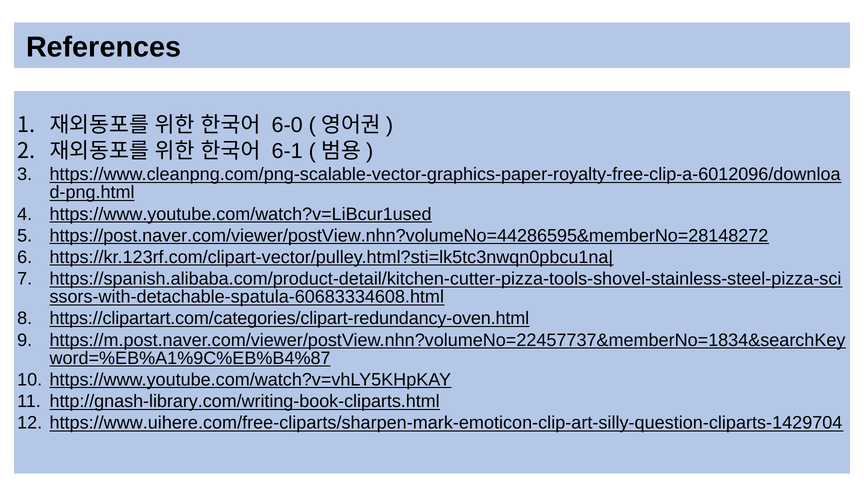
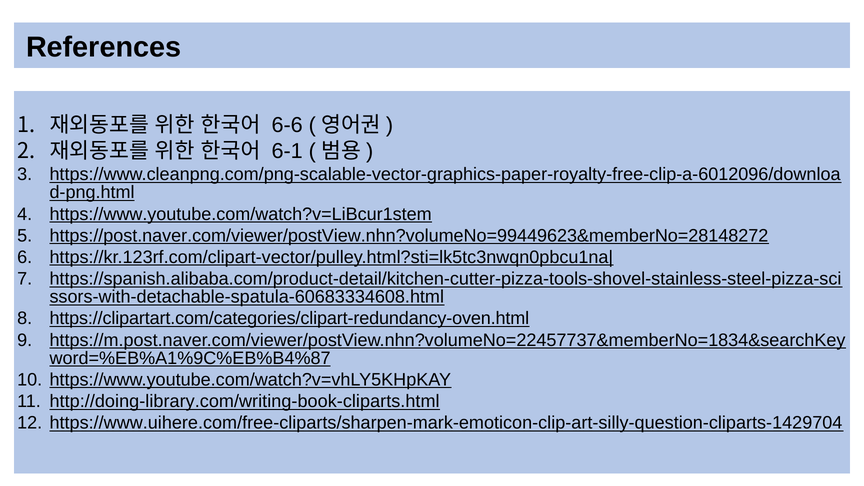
6-0: 6-0 -> 6-6
https://www.youtube.com/watch?v=LiBcur1used: https://www.youtube.com/watch?v=LiBcur1used -> https://www.youtube.com/watch?v=LiBcur1stem
https://post.naver.com/viewer/postView.nhn?volumeNo=44286595&memberNo=28148272: https://post.naver.com/viewer/postView.nhn?volumeNo=44286595&memberNo=28148272 -> https://post.naver.com/viewer/postView.nhn?volumeNo=99449623&memberNo=28148272
http://gnash-library.com/writing-book-cliparts.html: http://gnash-library.com/writing-book-cliparts.html -> http://doing-library.com/writing-book-cliparts.html
